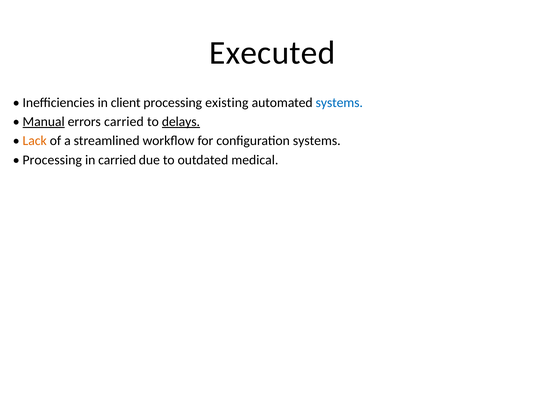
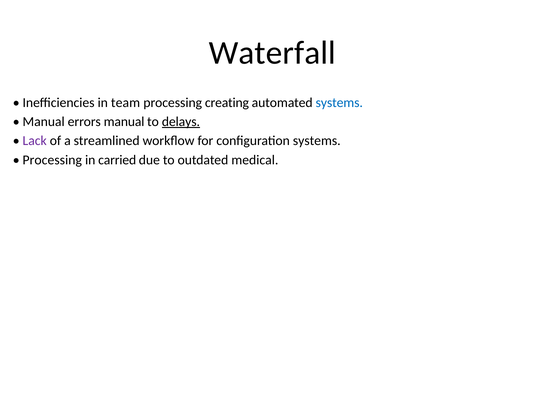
Executed: Executed -> Waterfall
client: client -> team
existing: existing -> creating
Manual at (44, 122) underline: present -> none
errors carried: carried -> manual
Lack colour: orange -> purple
